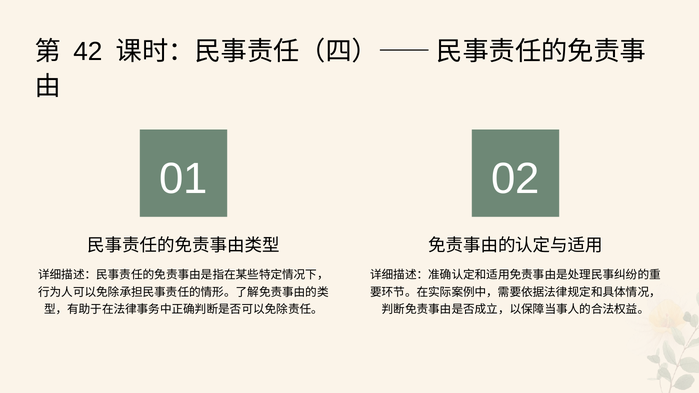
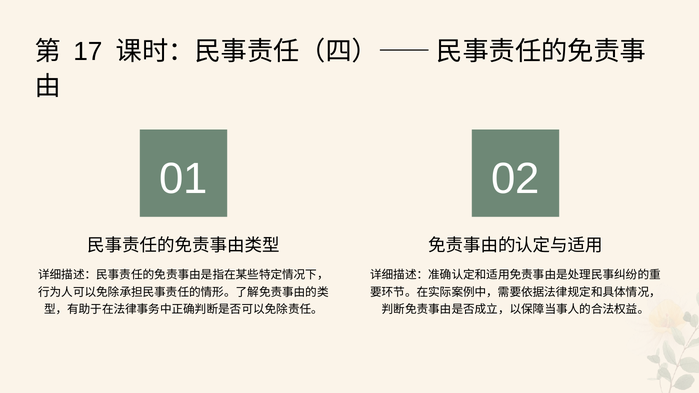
42: 42 -> 17
